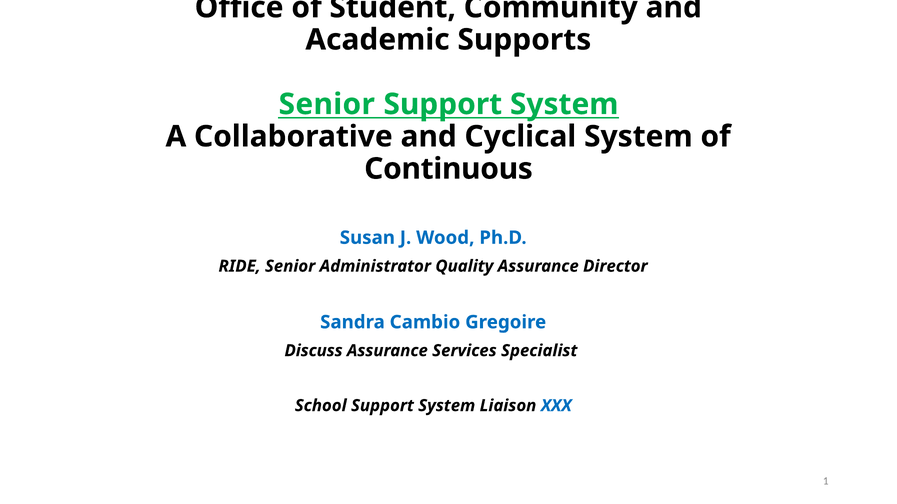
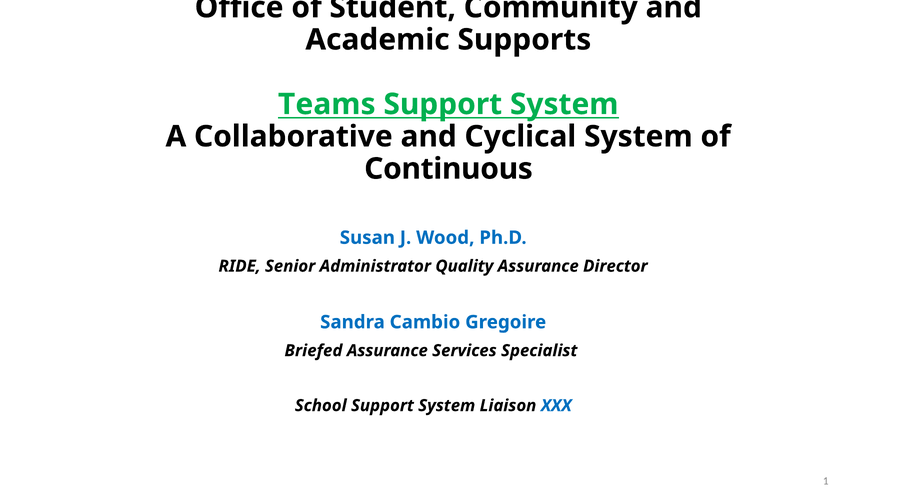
Senior at (327, 104): Senior -> Teams
Discuss: Discuss -> Briefed
